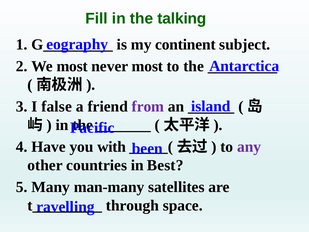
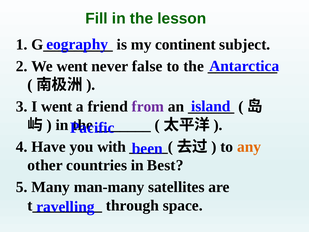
talking: talking -> lesson
We most: most -> went
never most: most -> false
I false: false -> went
any colour: purple -> orange
